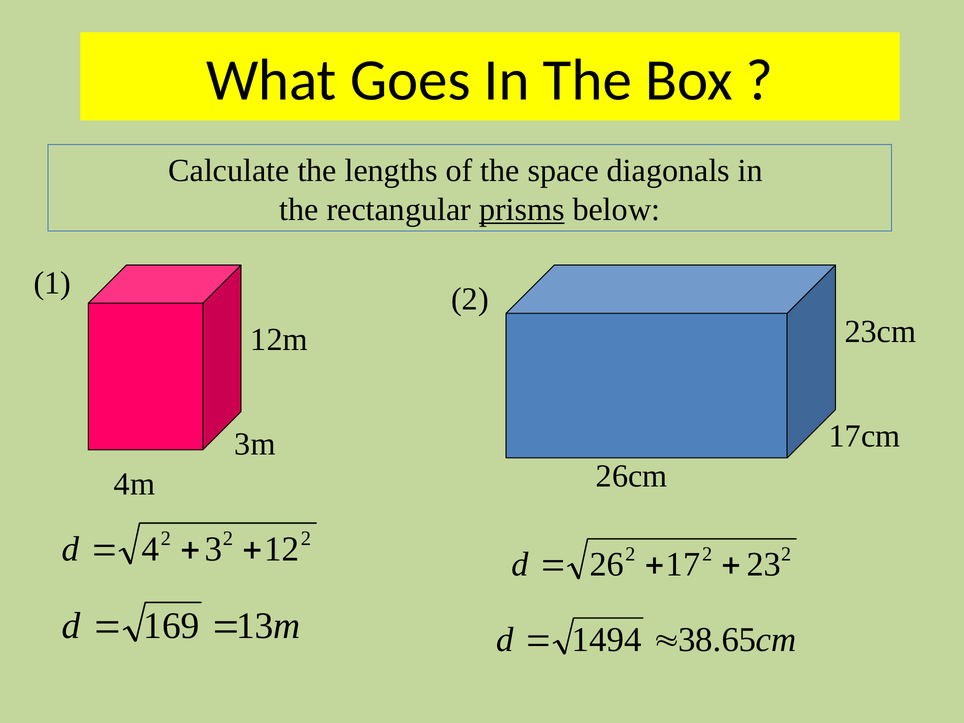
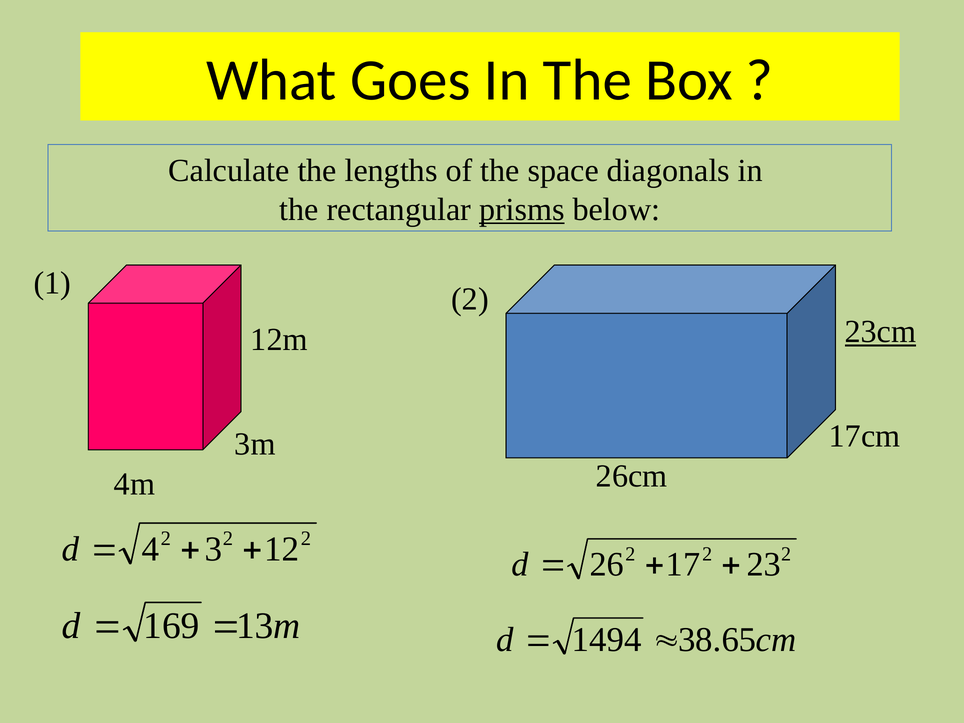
23cm underline: none -> present
